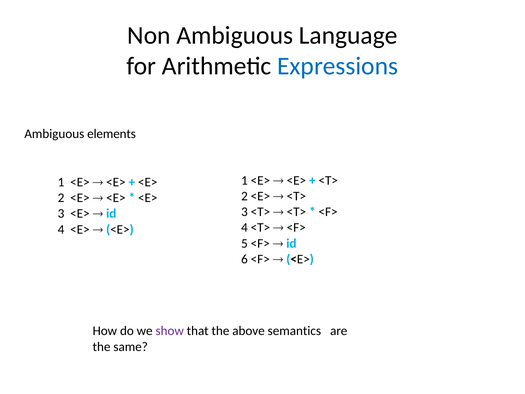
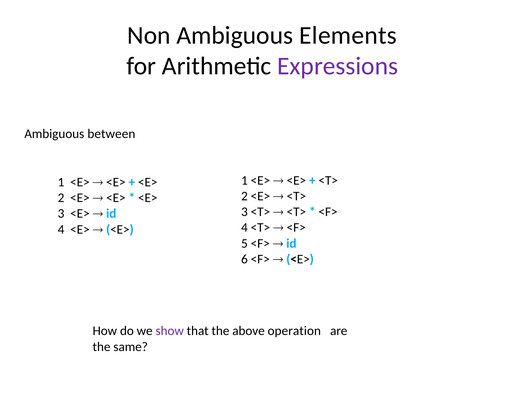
Language: Language -> Elements
Expressions colour: blue -> purple
elements: elements -> between
semantics: semantics -> operation
